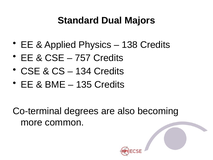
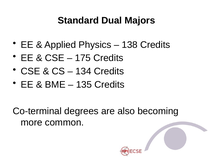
757: 757 -> 175
